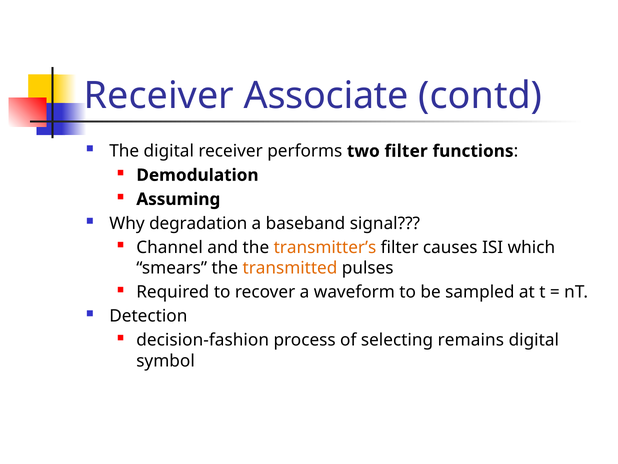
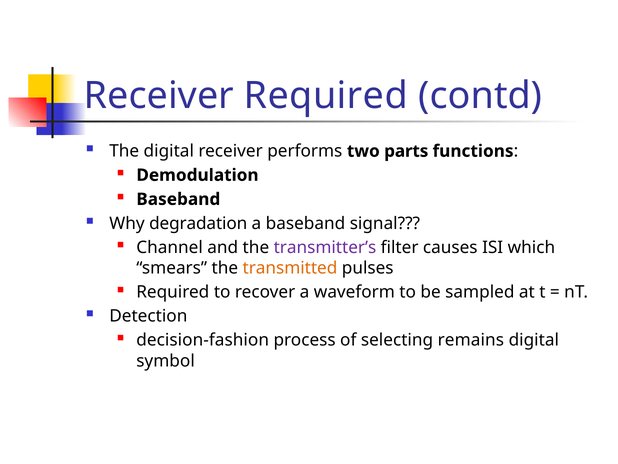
Receiver Associate: Associate -> Required
two filter: filter -> parts
Assuming at (178, 199): Assuming -> Baseband
transmitter’s colour: orange -> purple
